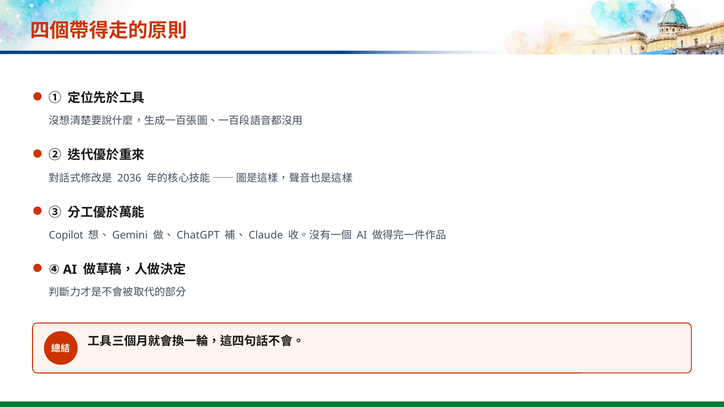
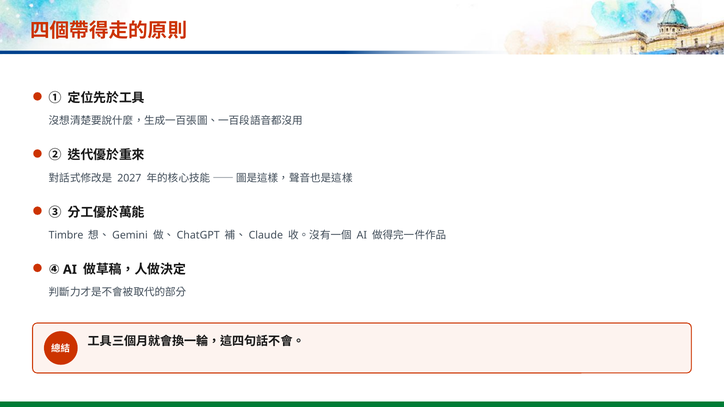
2036: 2036 -> 2027
Copilot: Copilot -> Timbre
